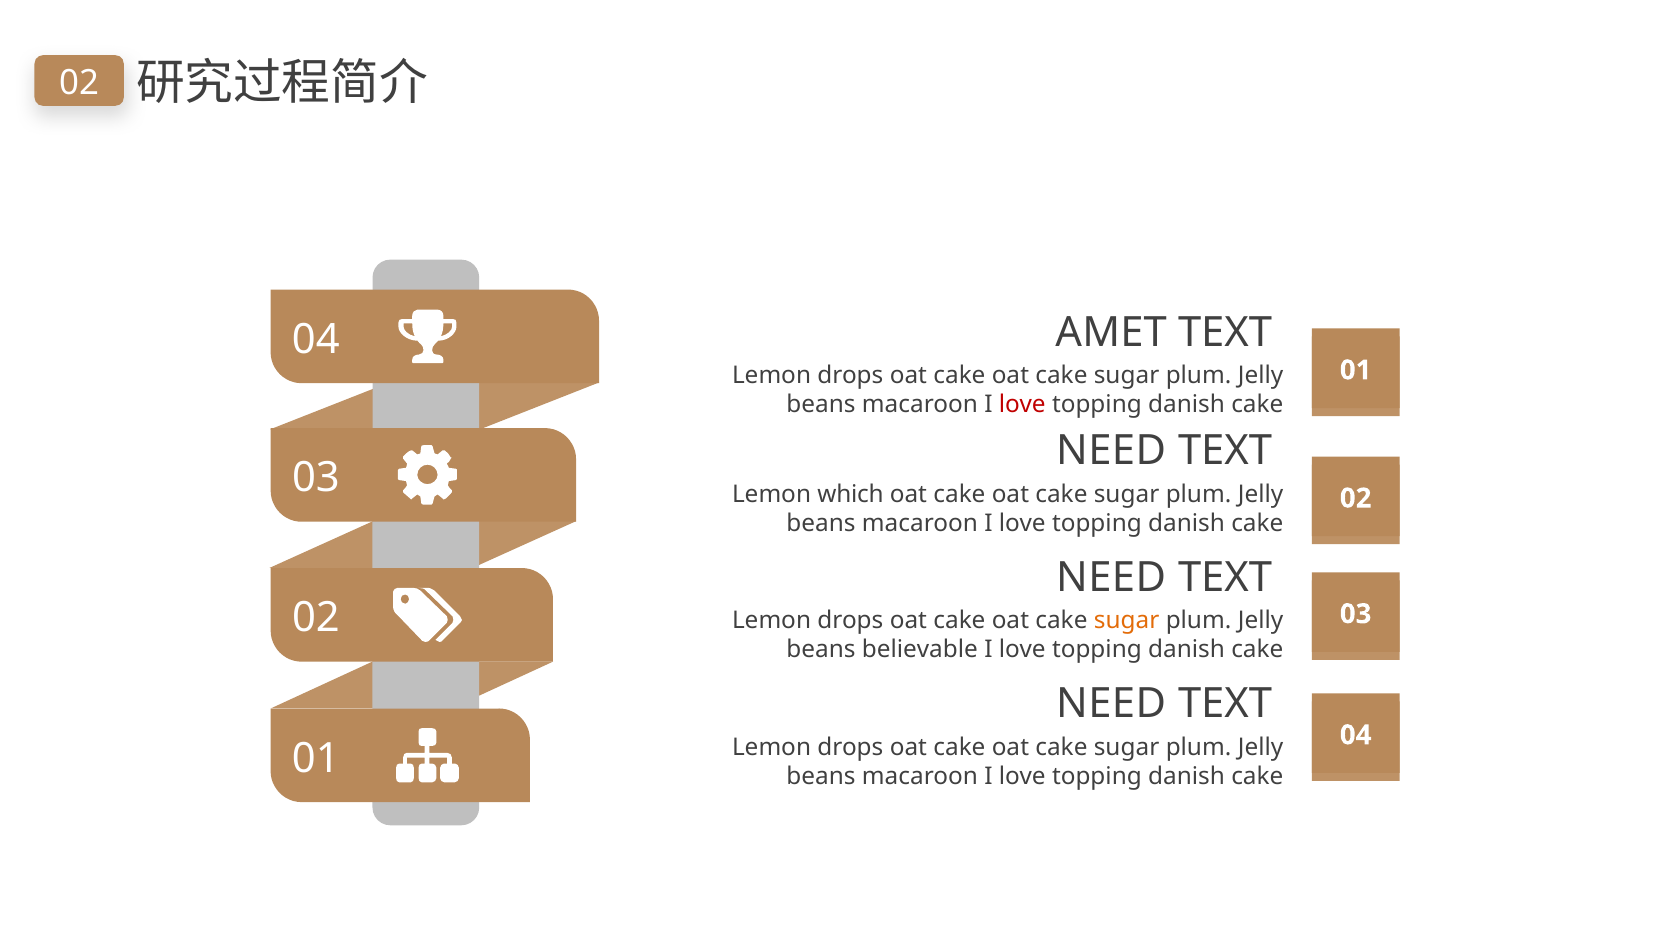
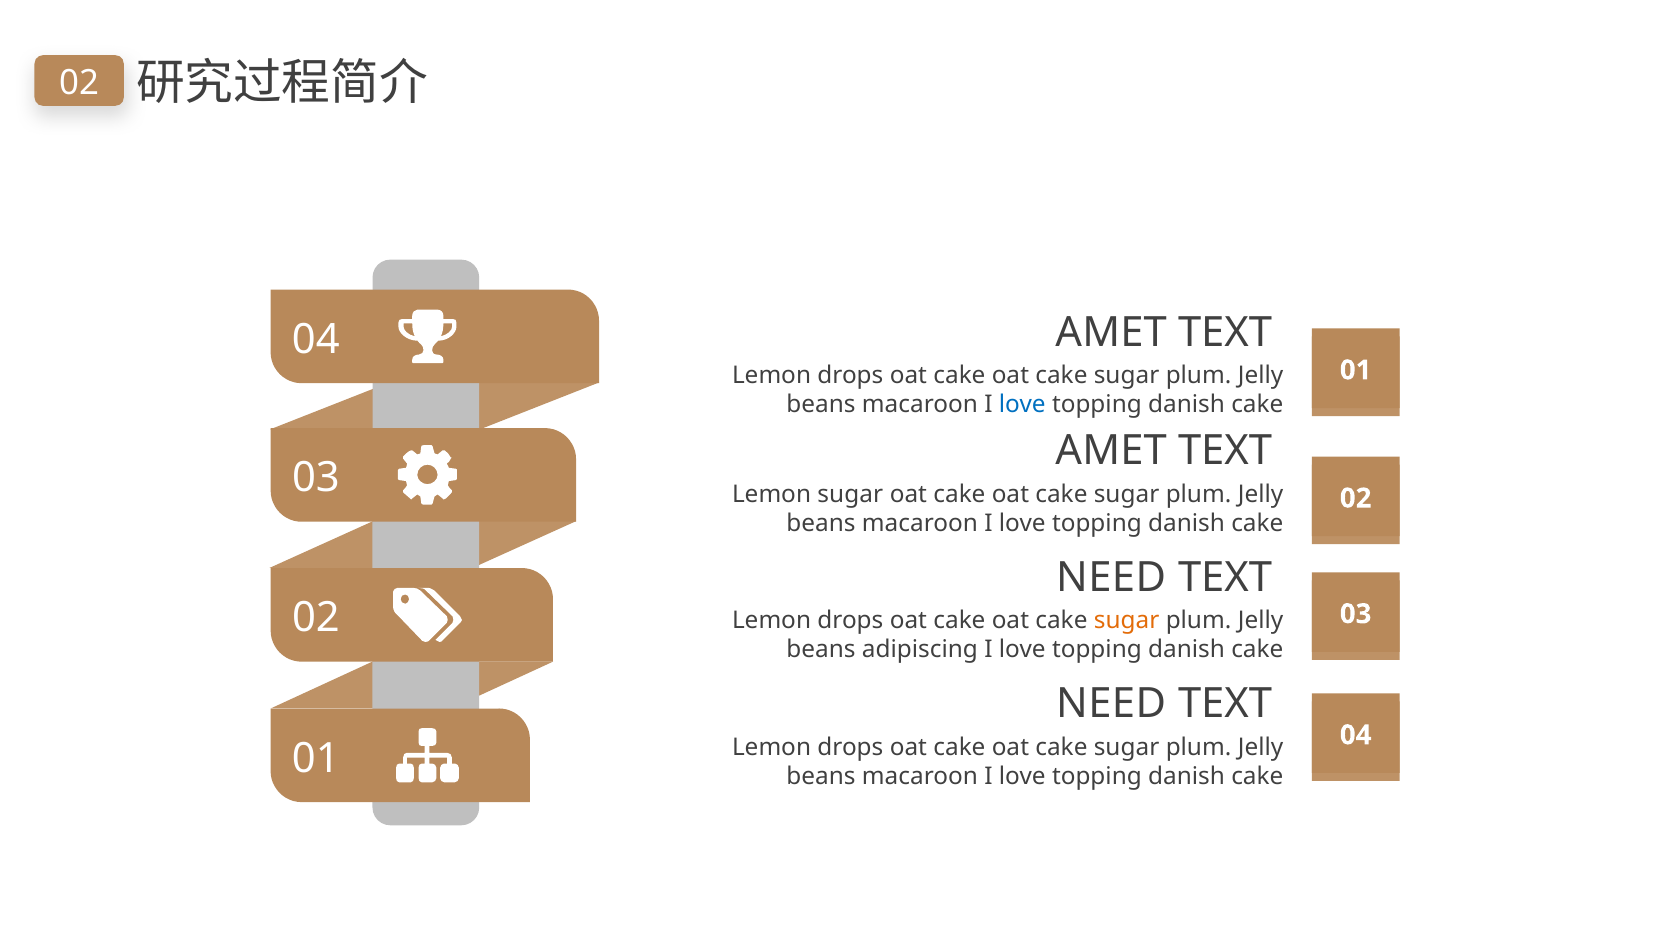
love at (1022, 405) colour: red -> blue
NEED at (1111, 451): NEED -> AMET
Lemon which: which -> sugar
believable: believable -> adipiscing
